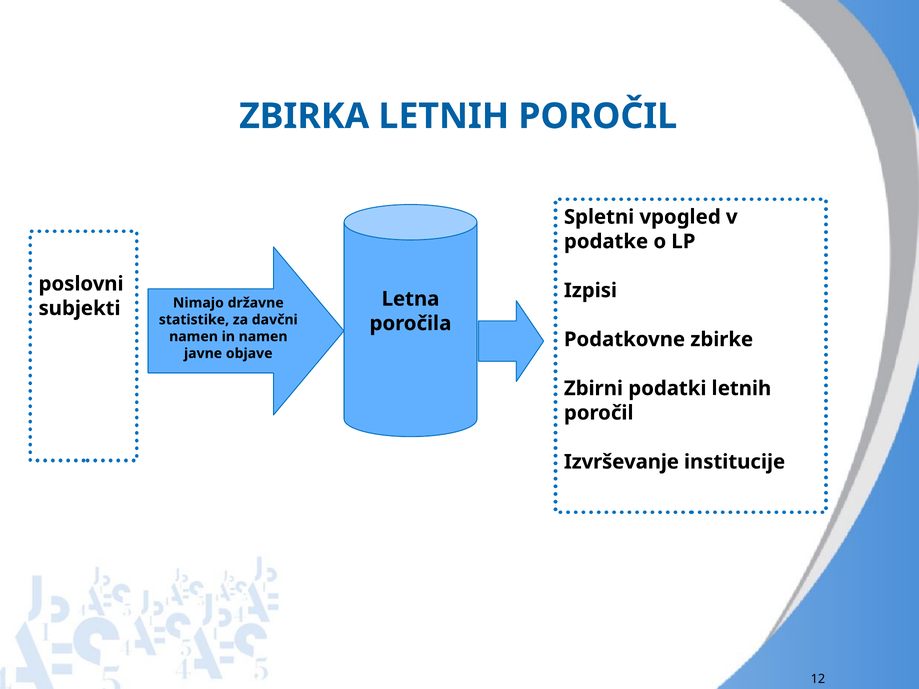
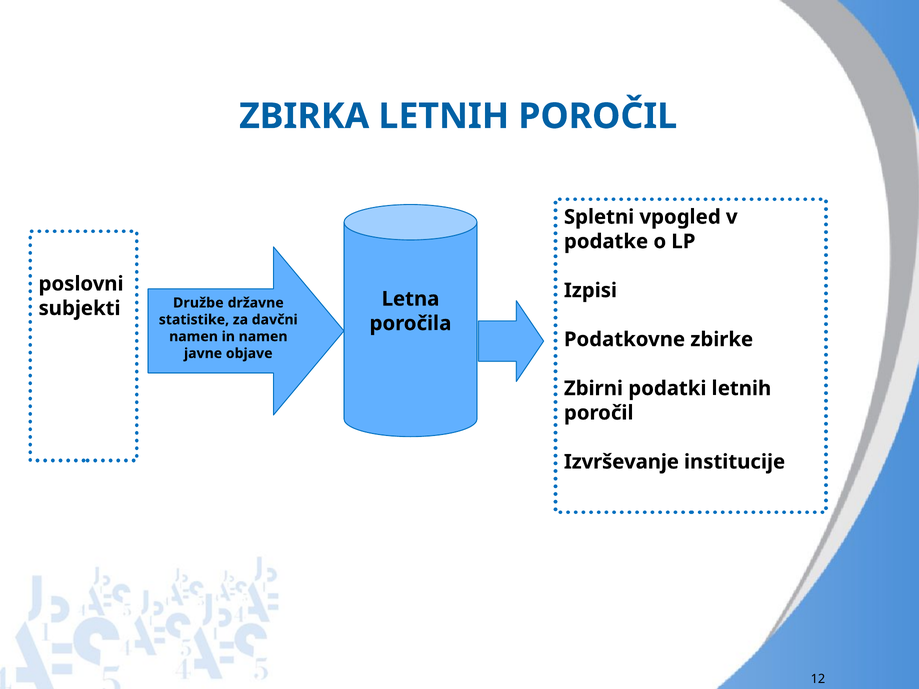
Nimajo: Nimajo -> Družbe
